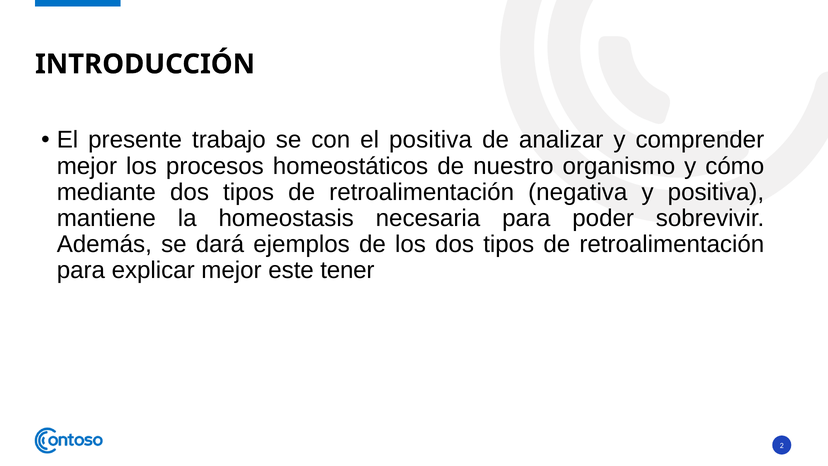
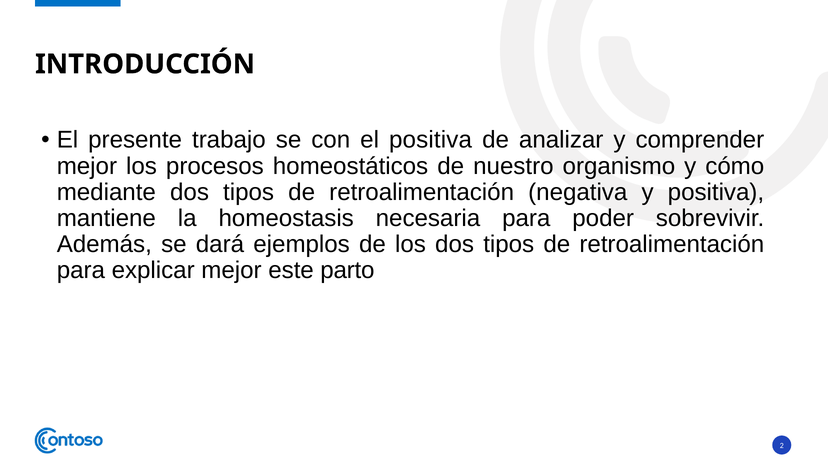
tener: tener -> parto
